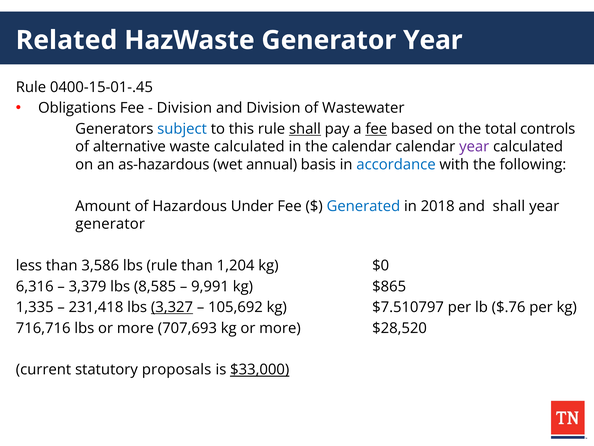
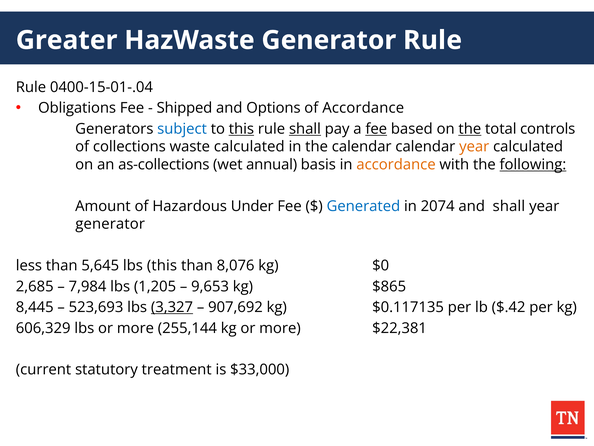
Related: Related -> Greater
Generator Year: Year -> Rule
0400-15-01-.45: 0400-15-01-.45 -> 0400-15-01-.04
Division at (184, 108): Division -> Shipped
and Division: Division -> Options
of Wastewater: Wastewater -> Accordance
this at (241, 129) underline: none -> present
the at (470, 129) underline: none -> present
alternative: alternative -> collections
year at (474, 147) colour: purple -> orange
as-hazardous: as-hazardous -> as-collections
accordance at (396, 164) colour: blue -> orange
following underline: none -> present
2018: 2018 -> 2074
3,586: 3,586 -> 5,645
lbs rule: rule -> this
1,204: 1,204 -> 8,076
6,316: 6,316 -> 2,685
3,379: 3,379 -> 7,984
8,585: 8,585 -> 1,205
9,991: 9,991 -> 9,653
1,335: 1,335 -> 8,445
231,418: 231,418 -> 523,693
105,692: 105,692 -> 907,692
$7.510797: $7.510797 -> $0.117135
$.76: $.76 -> $.42
716,716: 716,716 -> 606,329
707,693: 707,693 -> 255,144
$28,520: $28,520 -> $22,381
proposals: proposals -> treatment
$33,000 underline: present -> none
